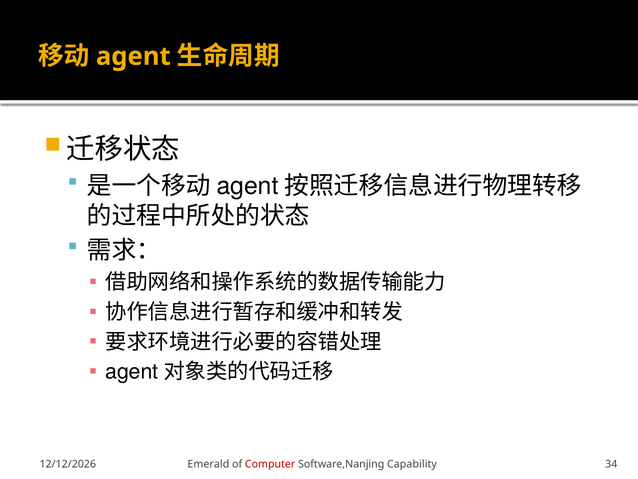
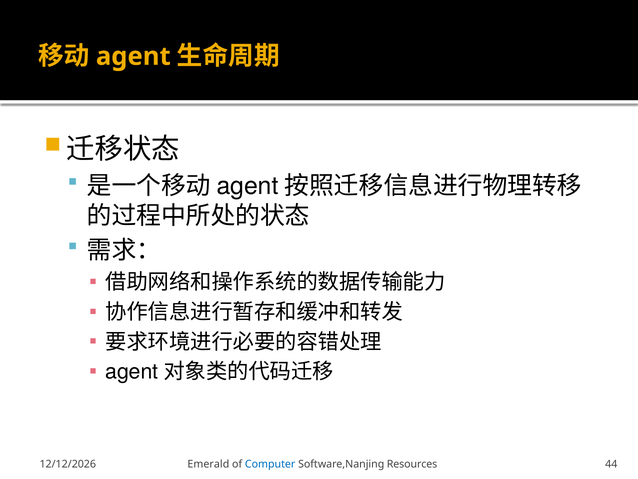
Computer colour: red -> blue
Capability: Capability -> Resources
34: 34 -> 44
